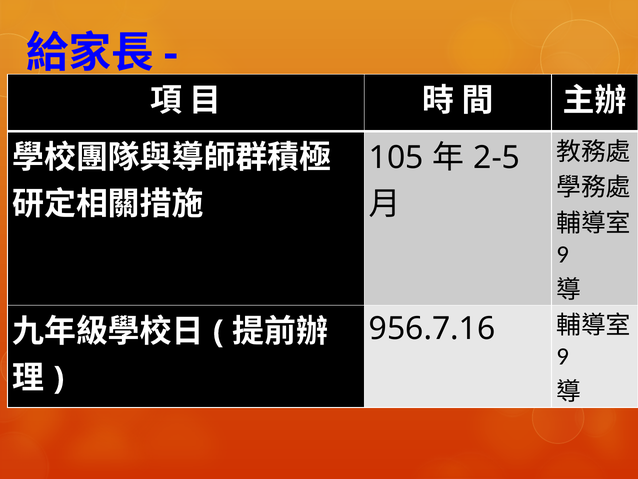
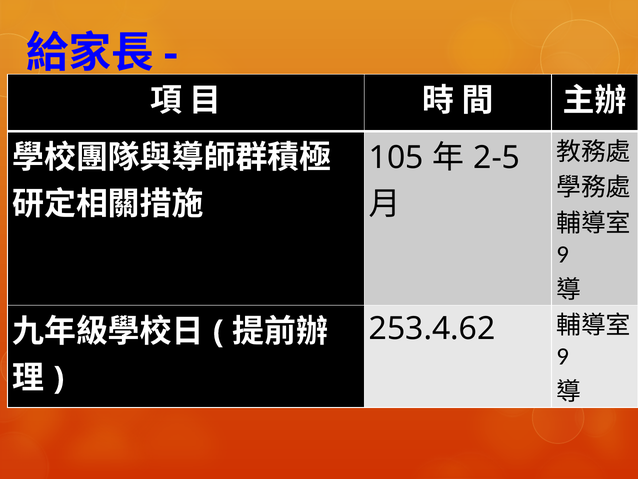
956.7.16: 956.7.16 -> 253.4.62
